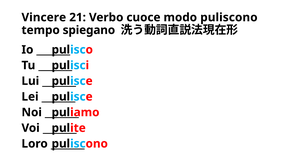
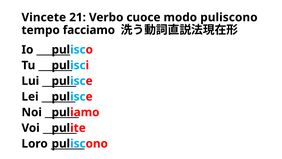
Vincere: Vincere -> Vincete
spiegano: spiegano -> facciamo
